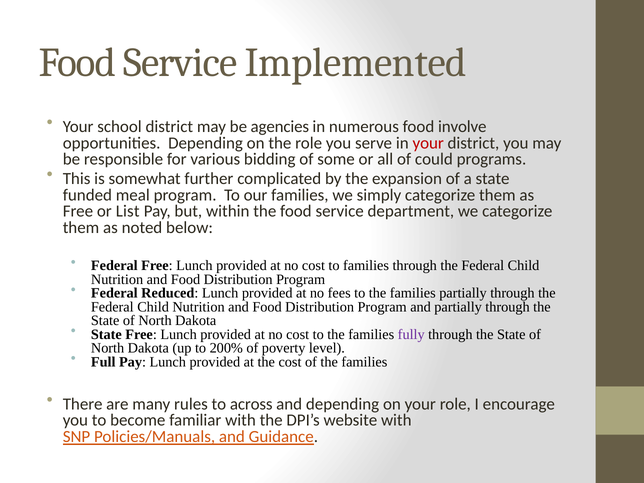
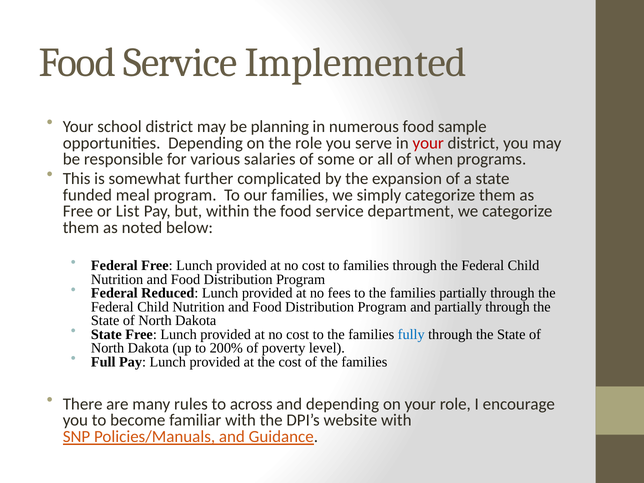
agencies: agencies -> planning
involve: involve -> sample
bidding: bidding -> salaries
could: could -> when
fully colour: purple -> blue
